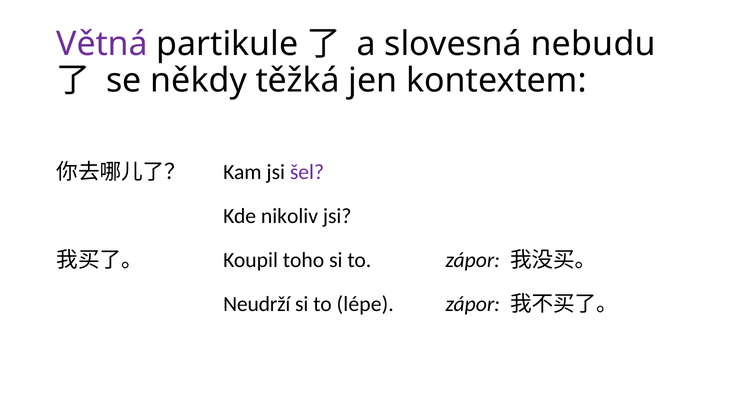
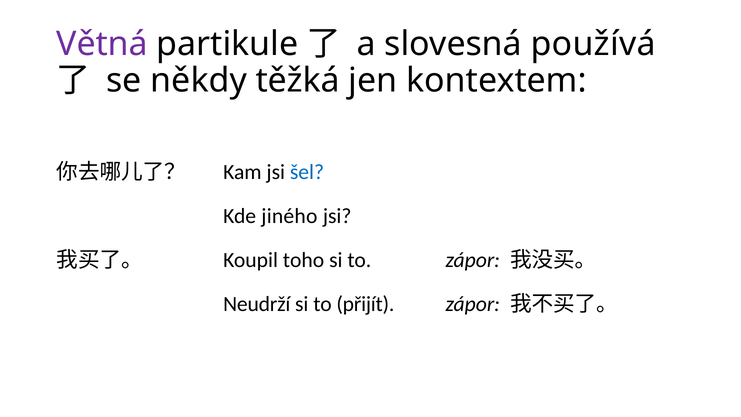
nebudu: nebudu -> používá
šel colour: purple -> blue
nikoliv: nikoliv -> jiného
lépe: lépe -> přijít
